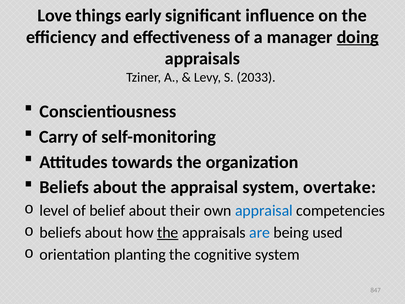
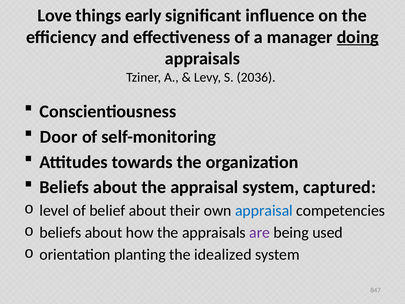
2033: 2033 -> 2036
Carry: Carry -> Door
overtake: overtake -> captured
the at (168, 232) underline: present -> none
are colour: blue -> purple
cognitive: cognitive -> idealized
